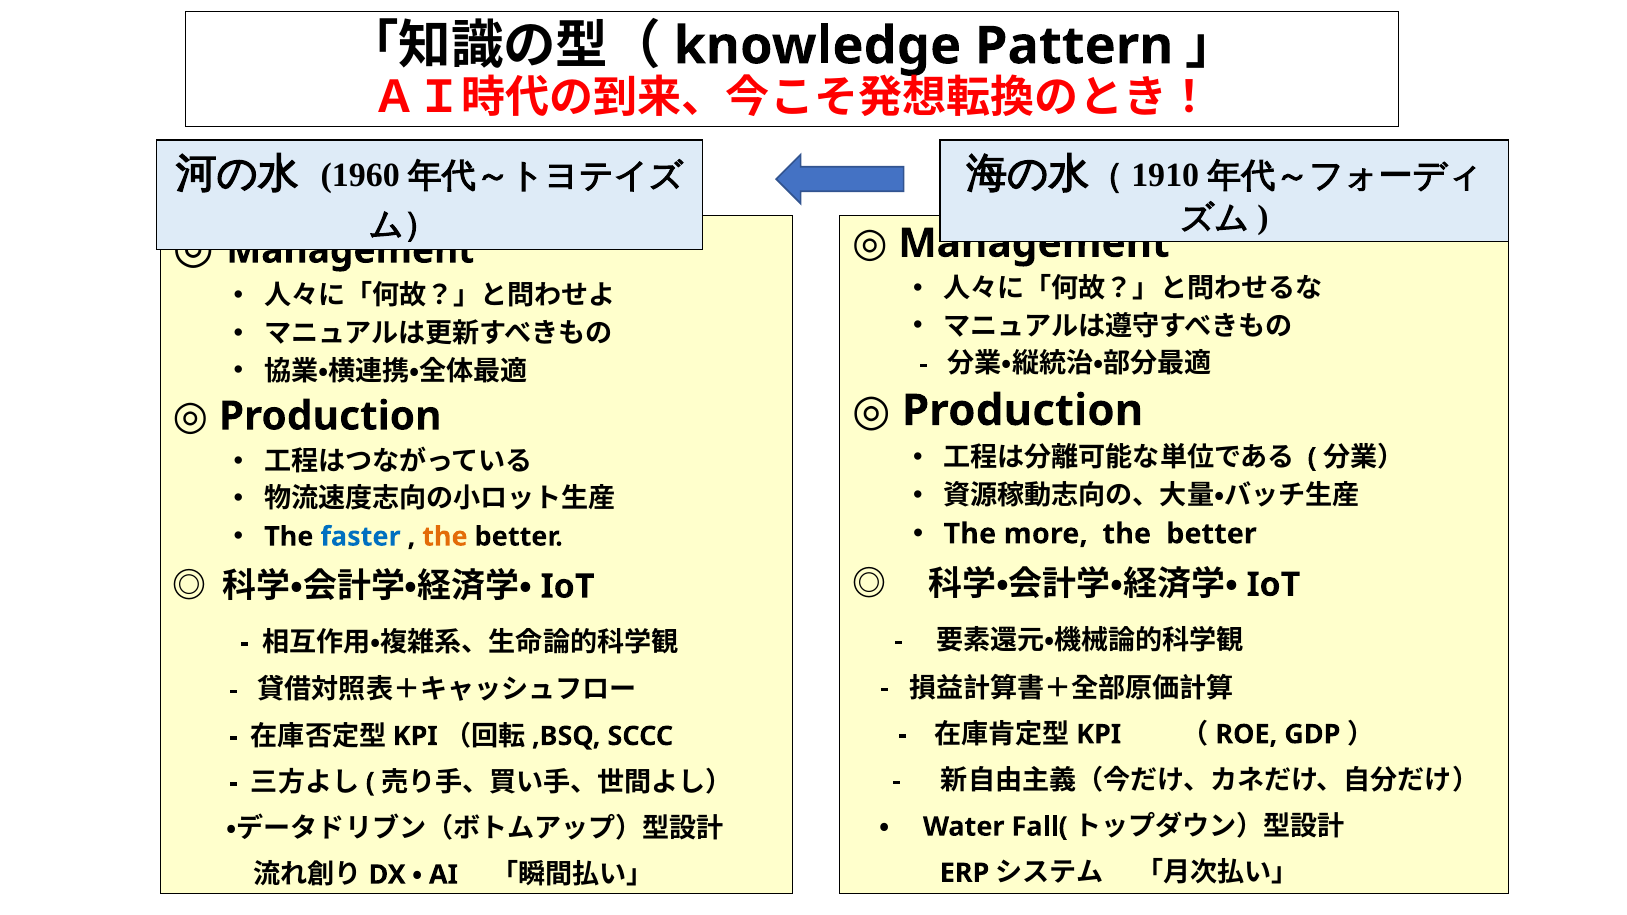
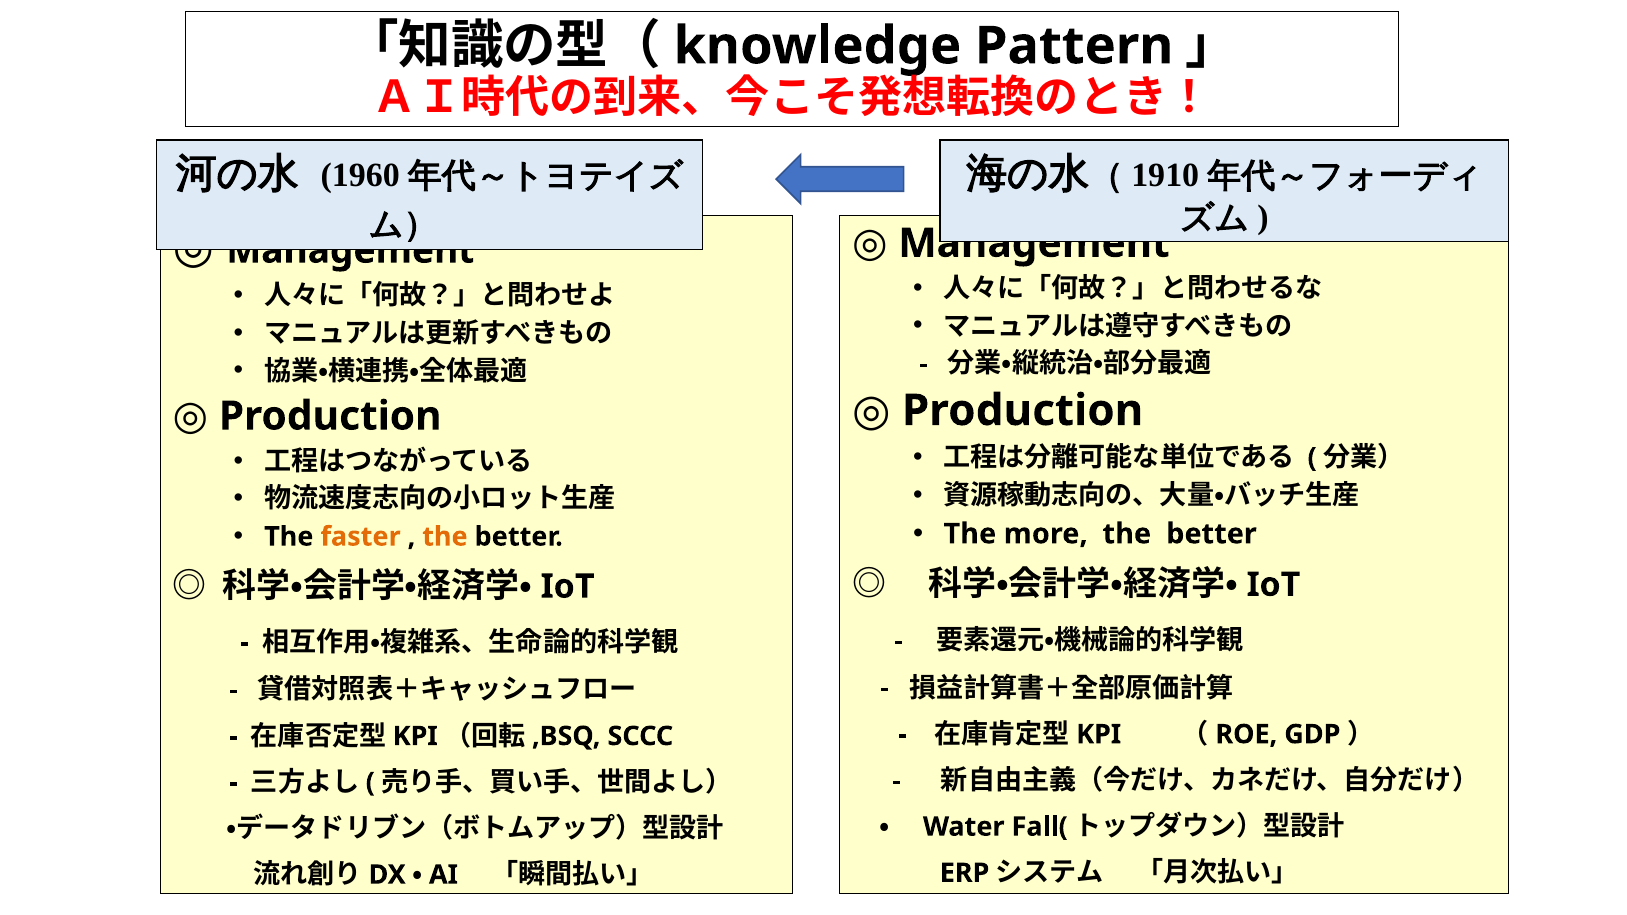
faster colour: blue -> orange
